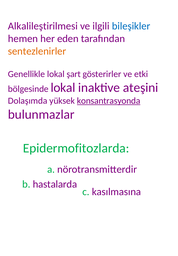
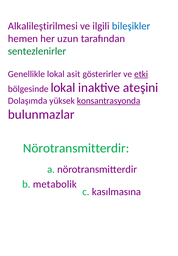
eden: eden -> uzun
sentezlenirler colour: orange -> green
şart: şart -> asit
etki underline: none -> present
Epidermofitozlarda at (76, 149): Epidermofitozlarda -> Nörotransmitterdir
hastalarda: hastalarda -> metabolik
